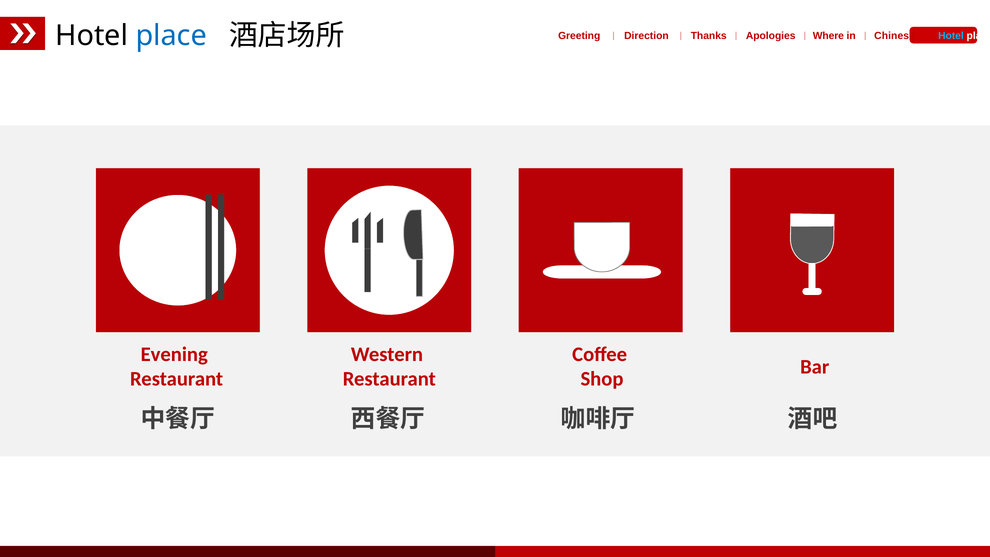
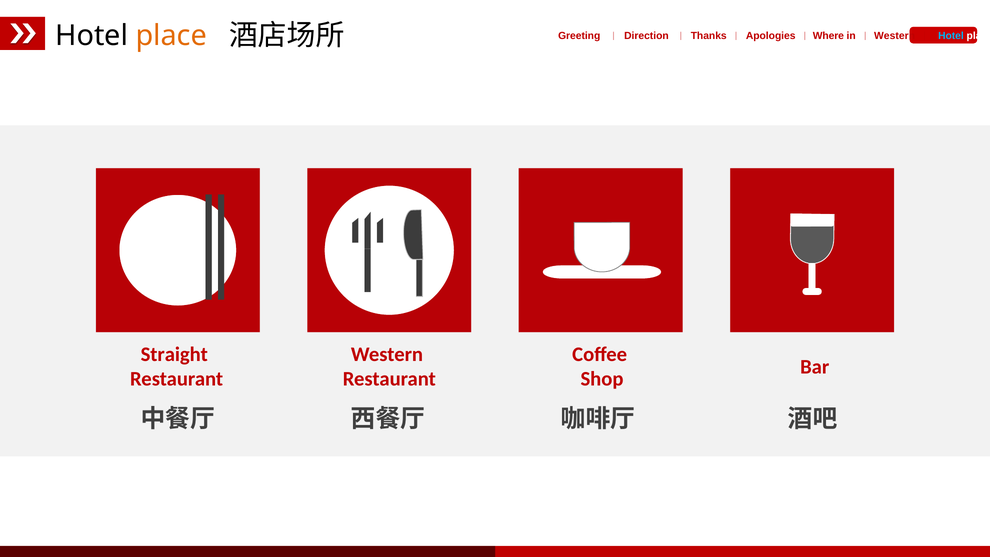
place at (171, 36) colour: blue -> orange
Chinese at (895, 36): Chinese -> Western
Evening: Evening -> Straight
